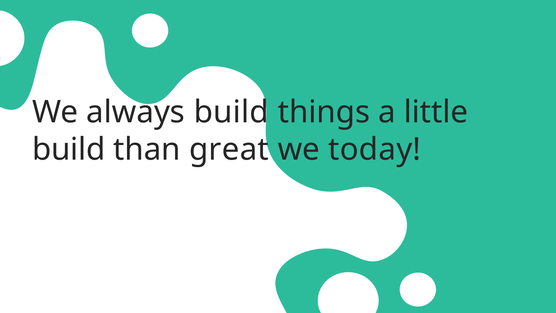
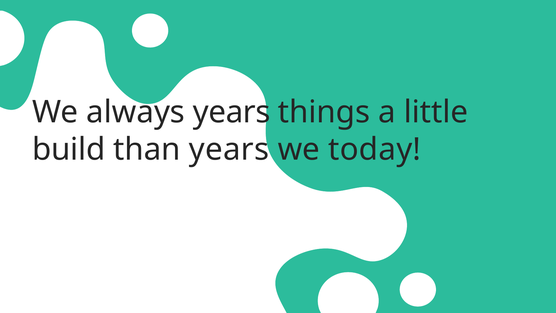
always build: build -> years
than great: great -> years
